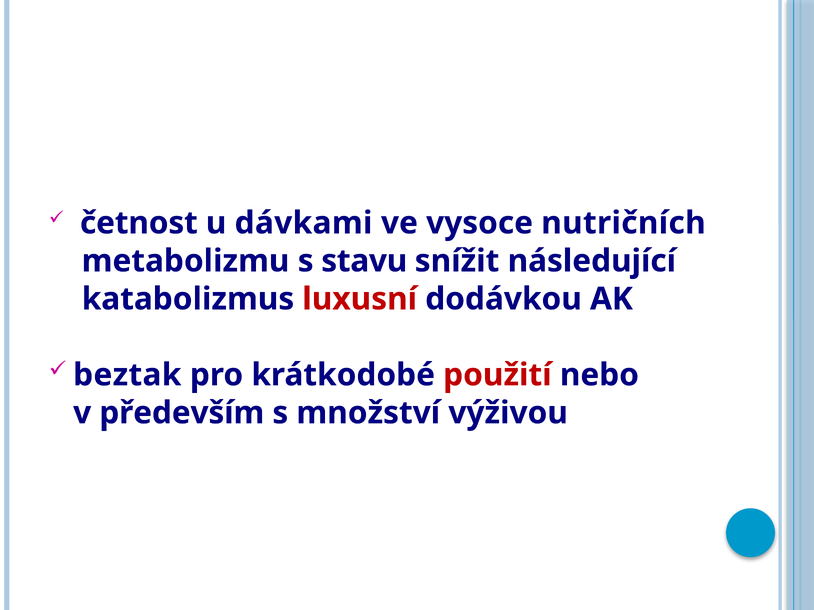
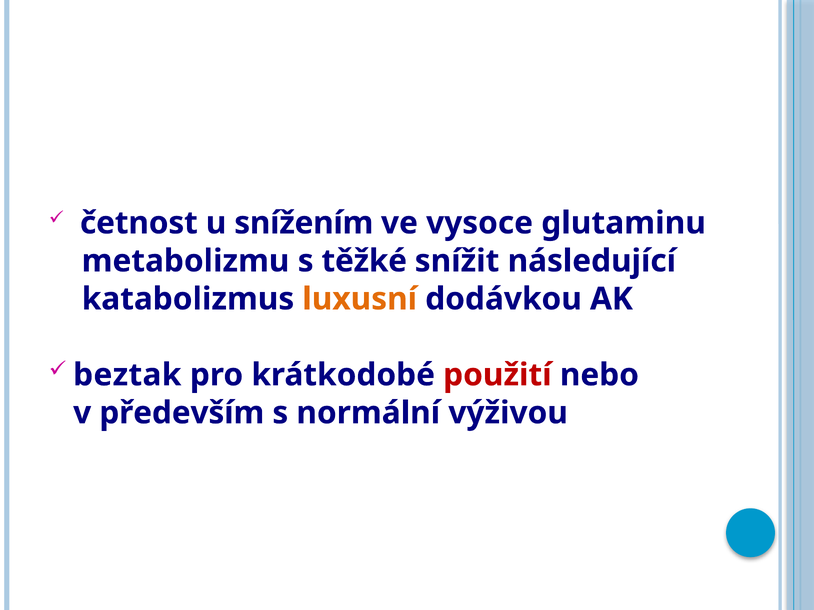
dávkami: dávkami -> snížením
nutričních: nutričních -> glutaminu
stavu: stavu -> těžké
luxusní colour: red -> orange
množství: množství -> normální
